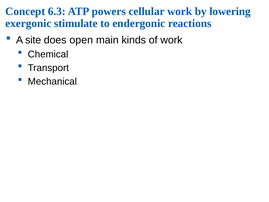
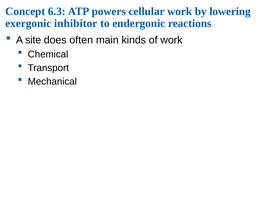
stimulate: stimulate -> inhibitor
open: open -> often
